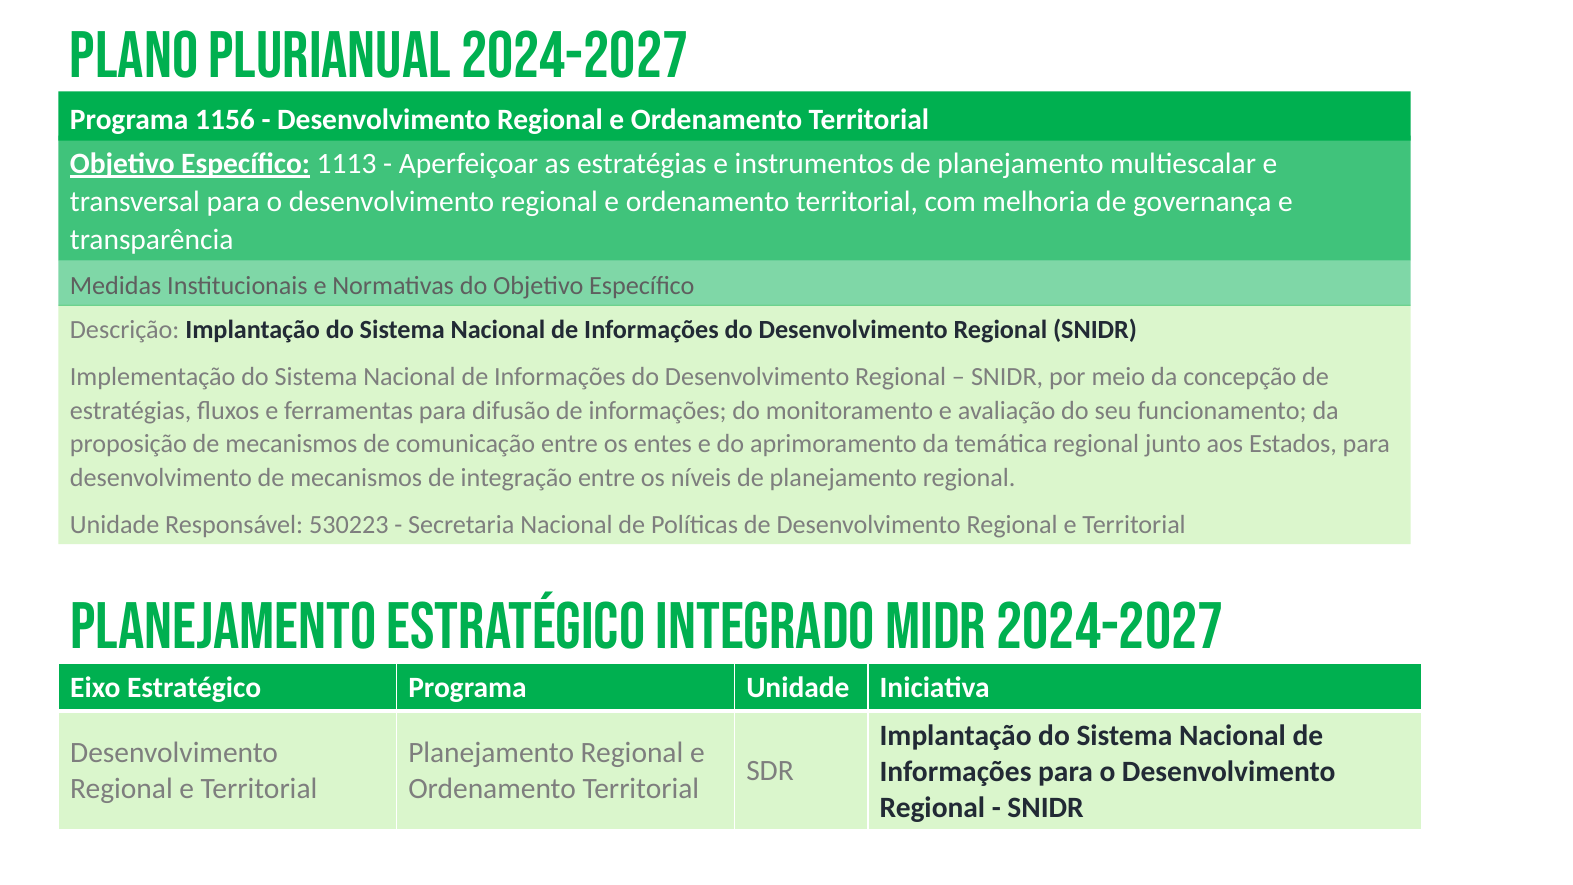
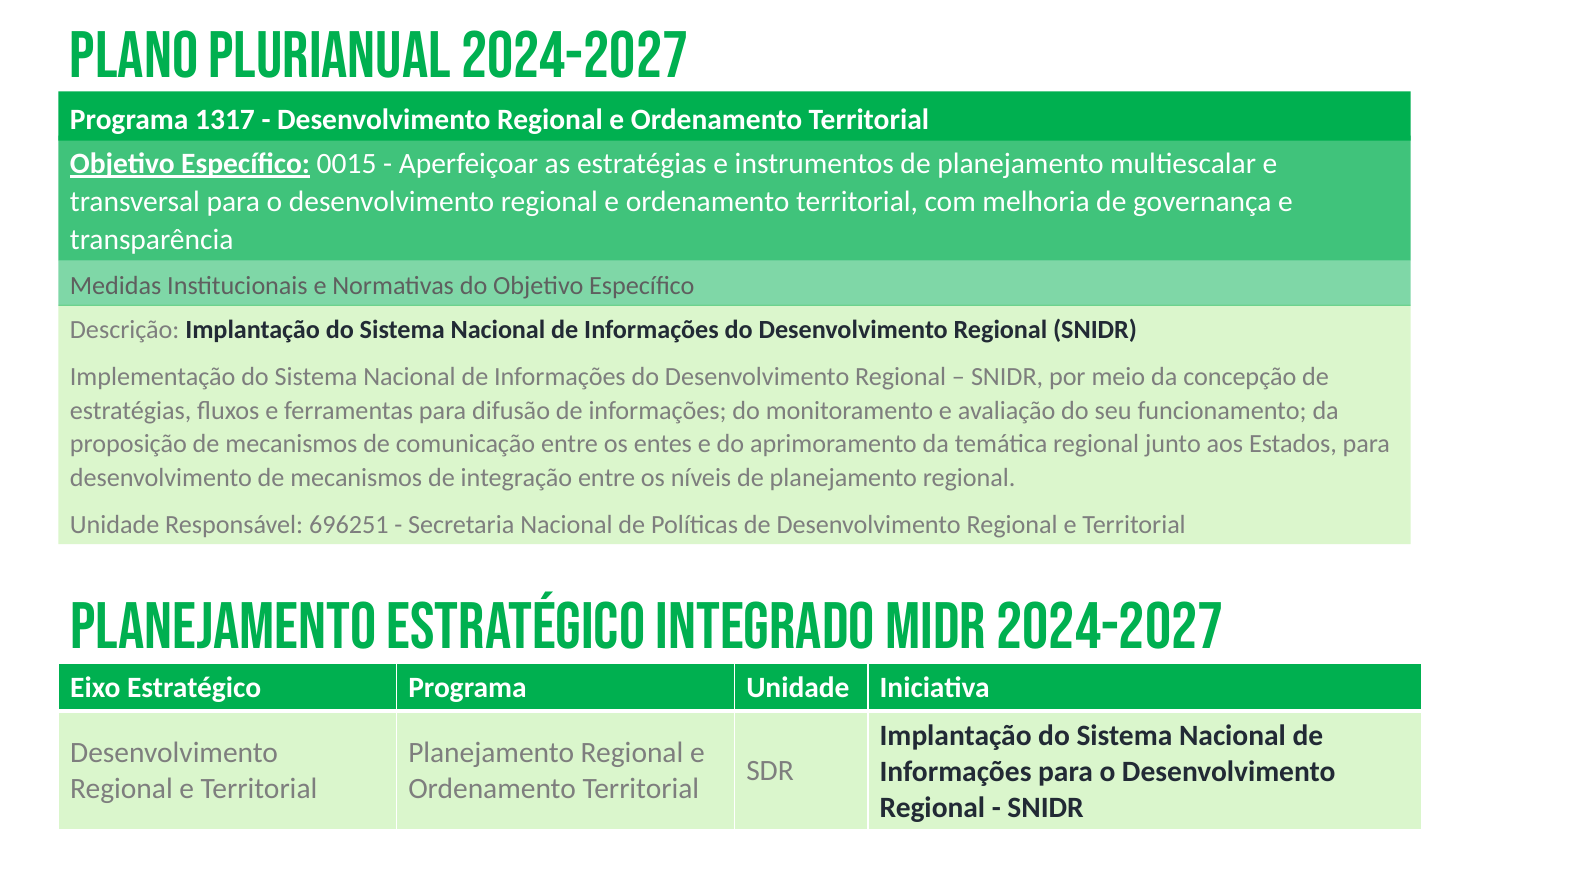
1156: 1156 -> 1317
1113: 1113 -> 0015
530223: 530223 -> 696251
